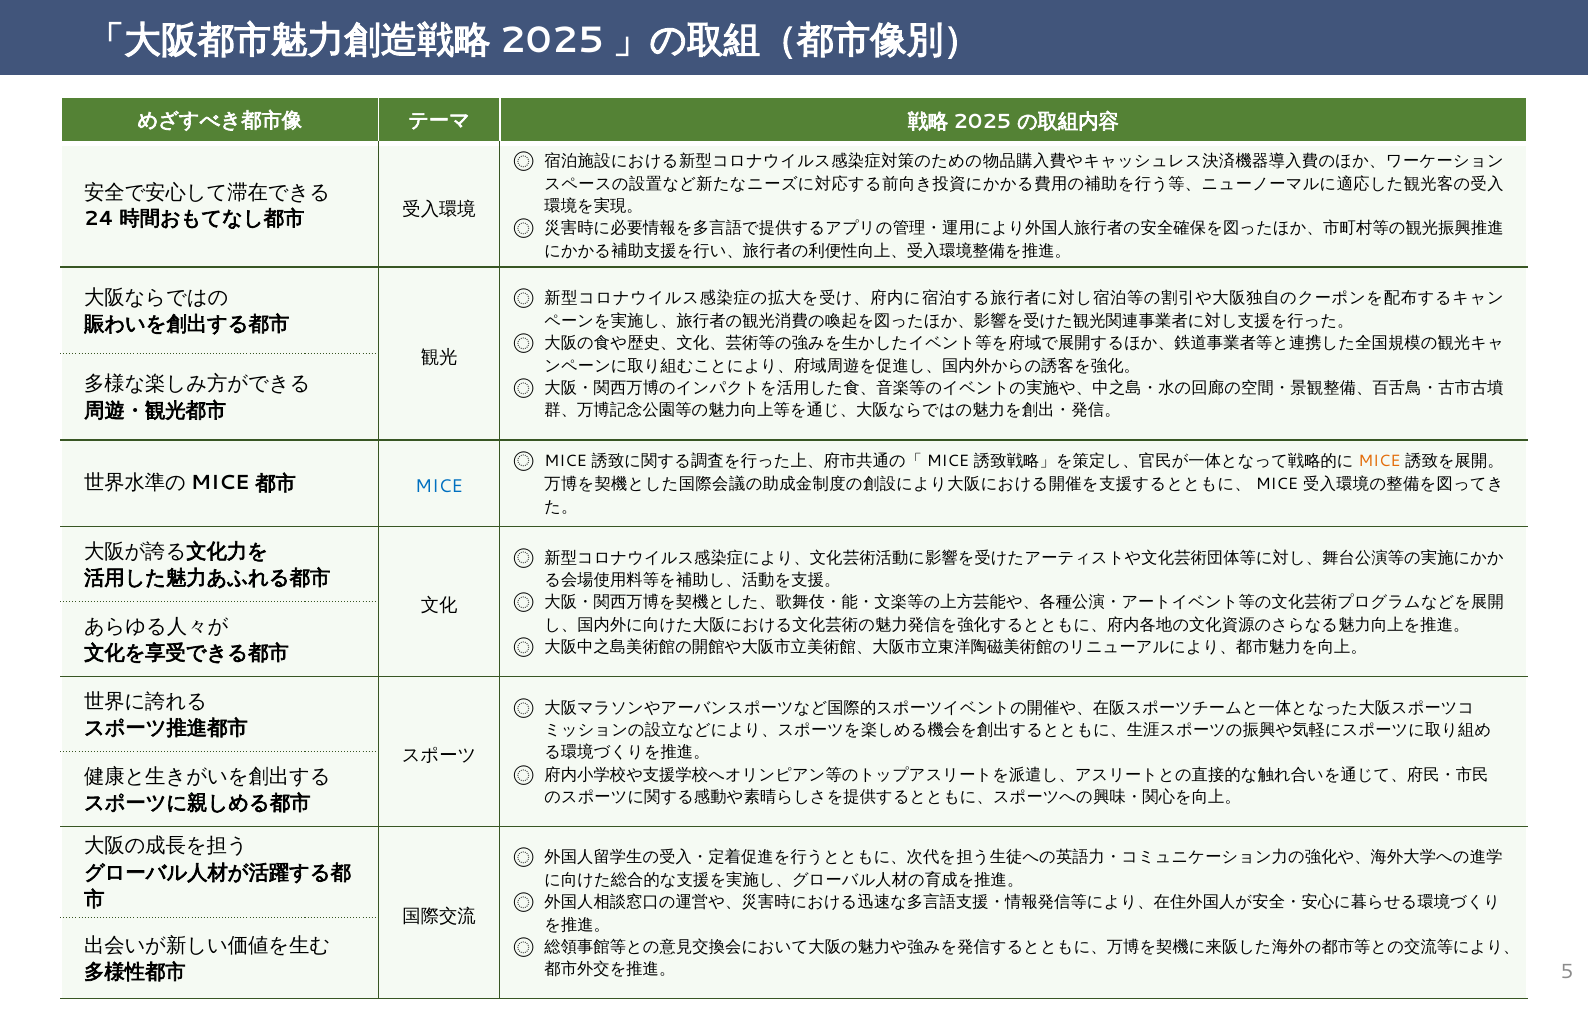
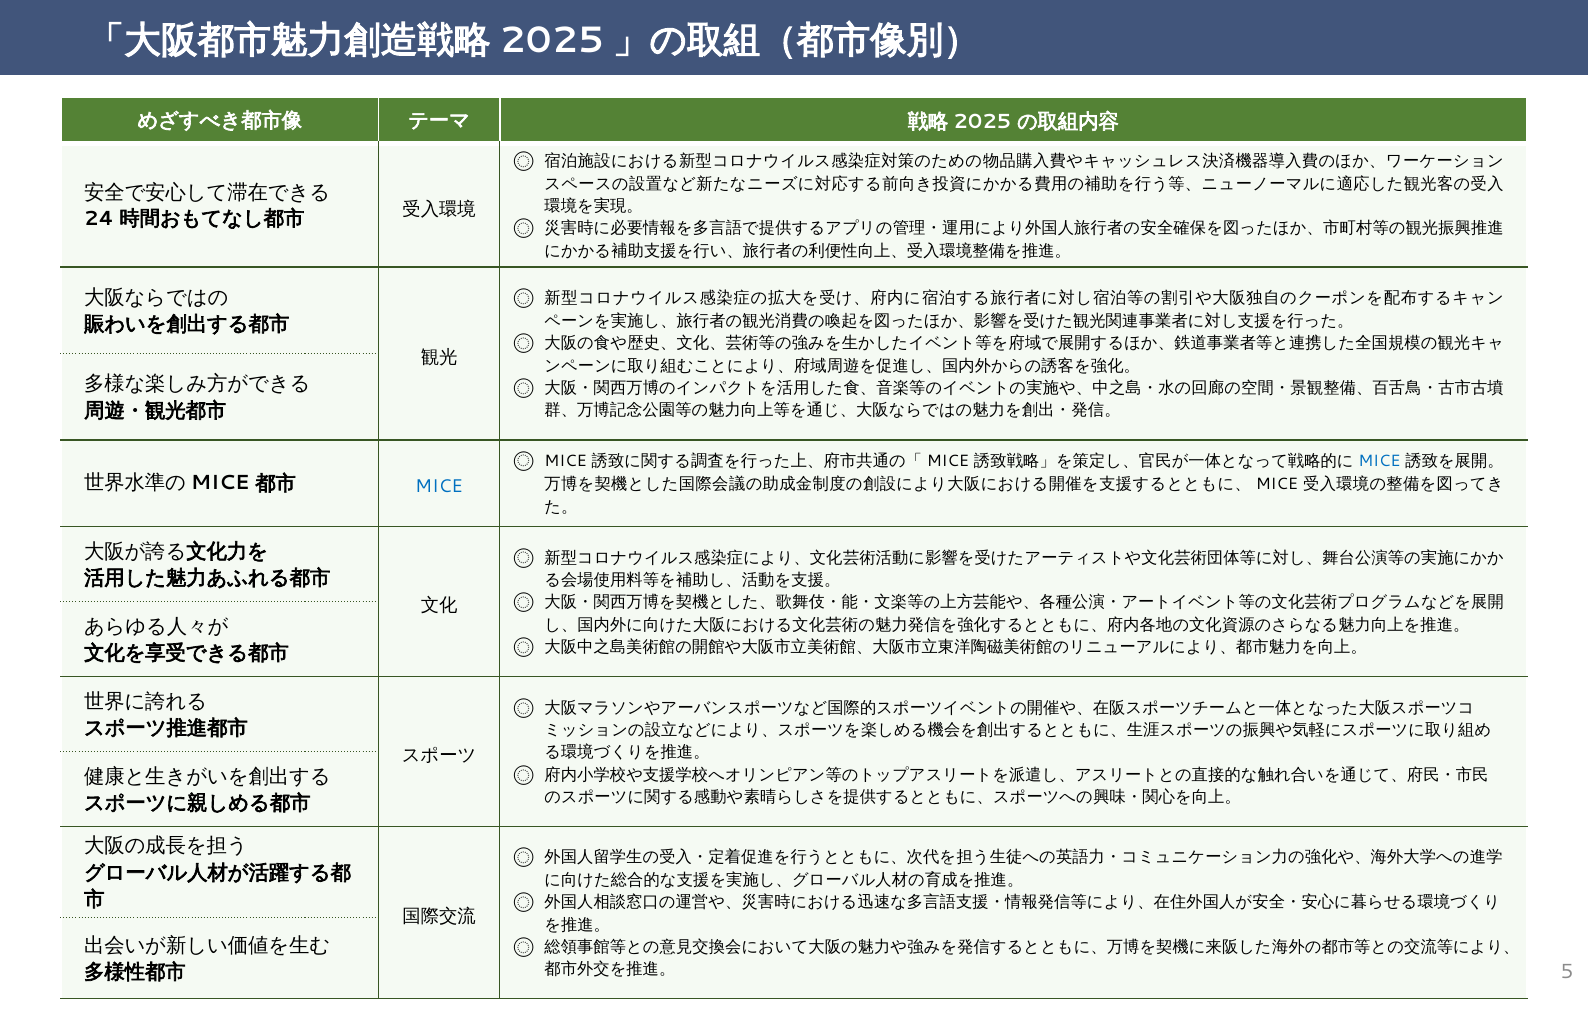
MICE at (1379, 461) colour: orange -> blue
